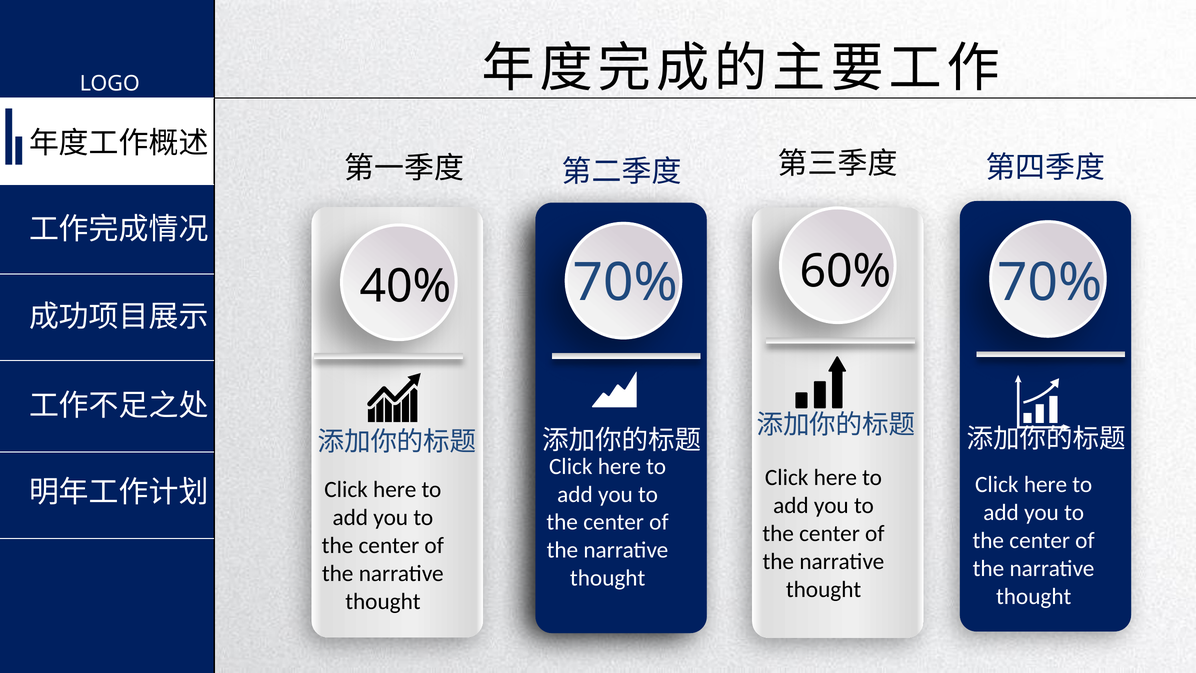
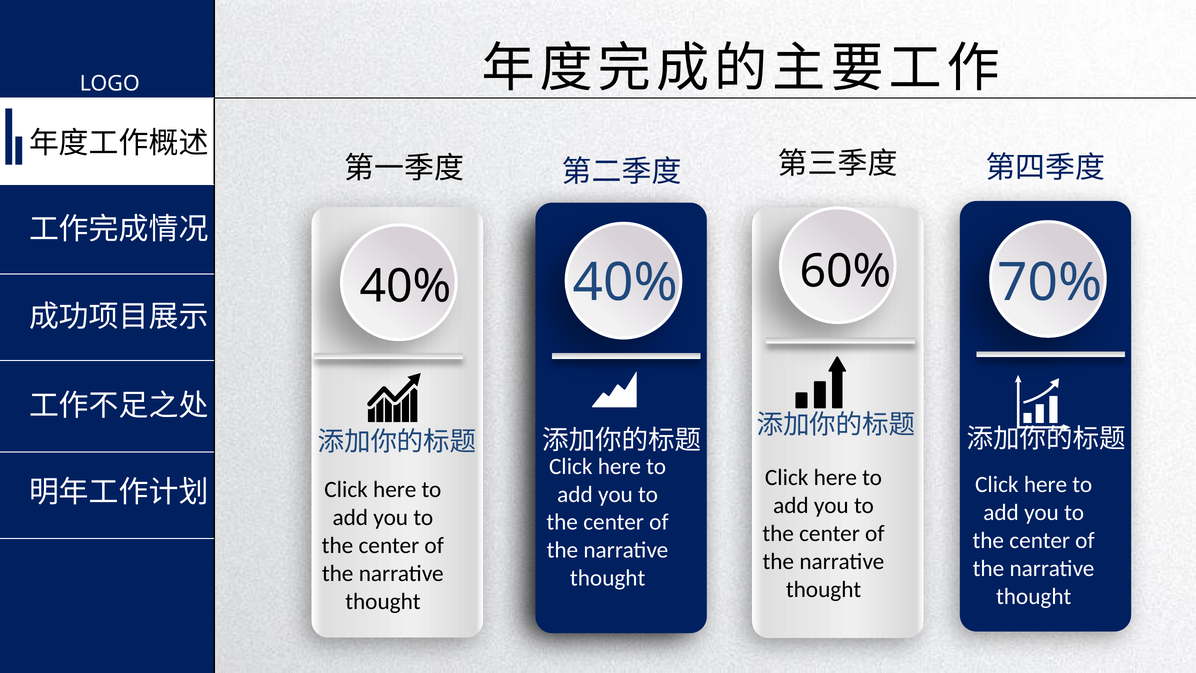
40% 70%: 70% -> 40%
